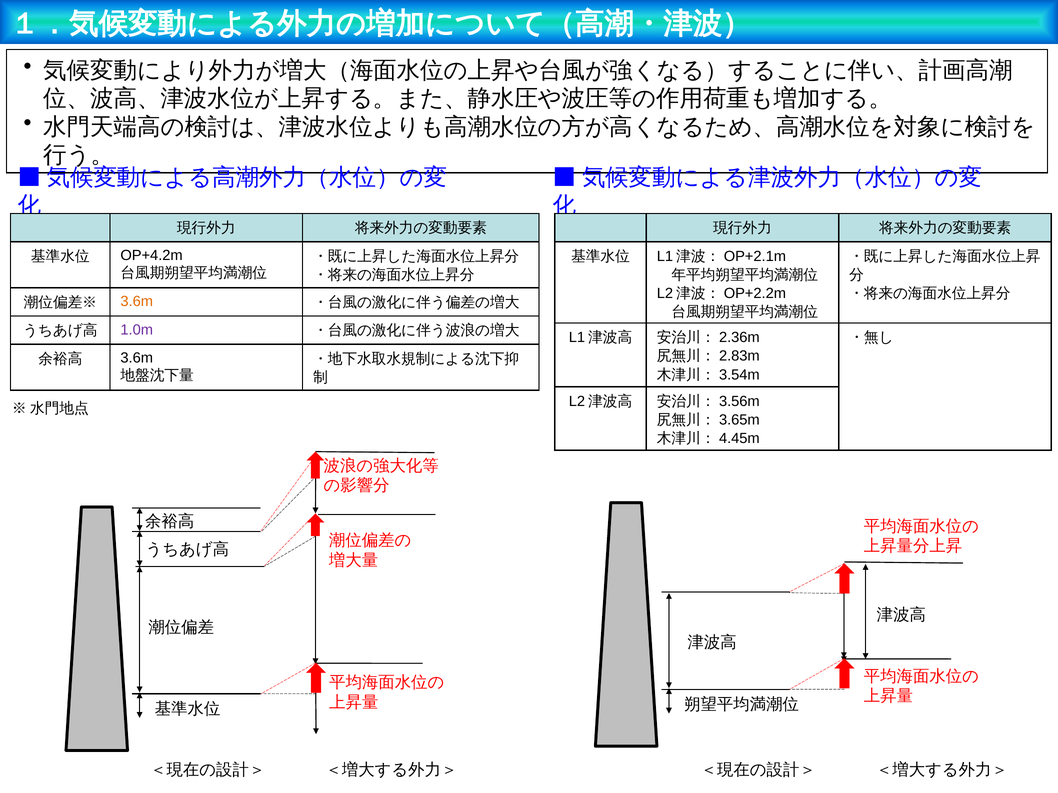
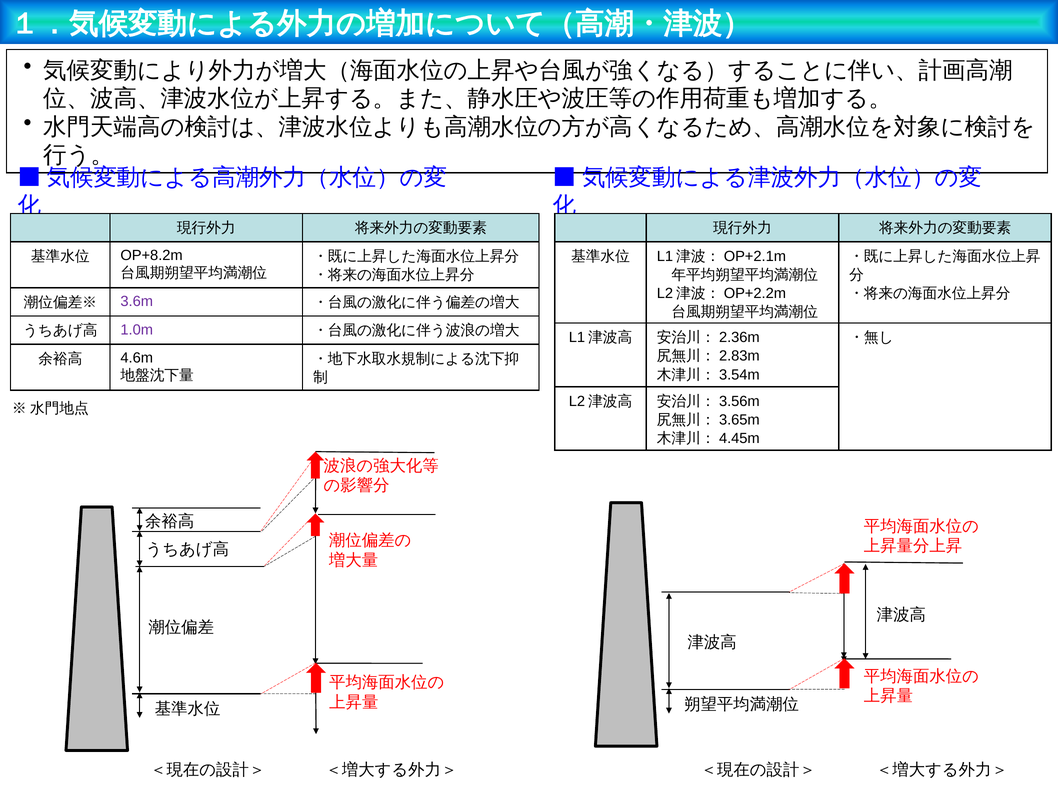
OP+4.2m: OP+4.2m -> OP+8.2m
3.6m at (137, 302) colour: orange -> purple
3.6m at (137, 358): 3.6m -> 4.6m
